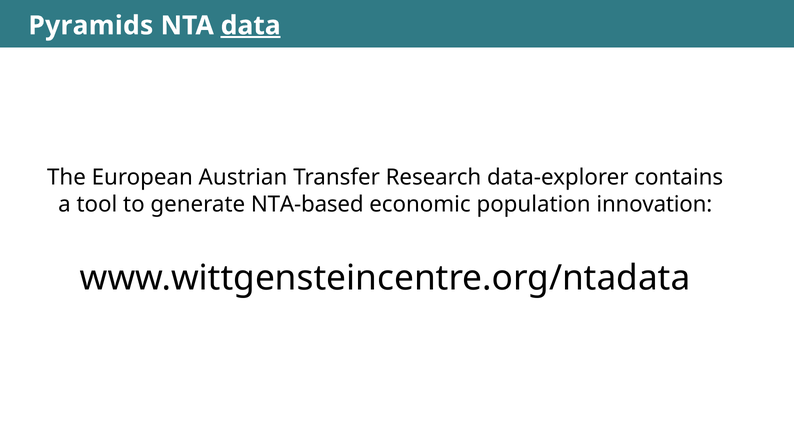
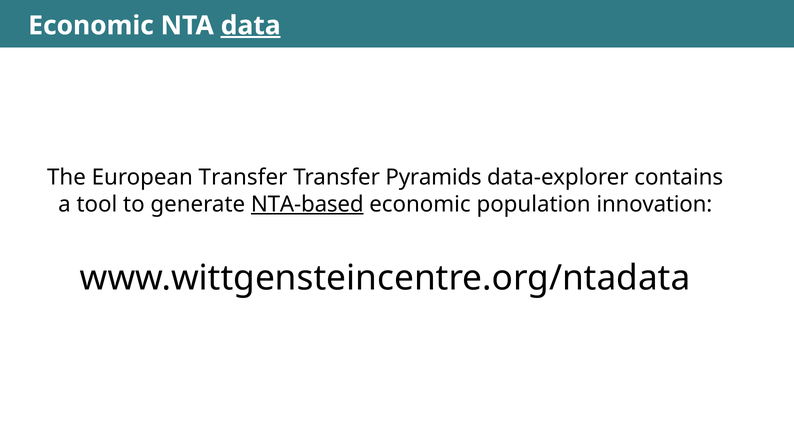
Pyramids at (91, 26): Pyramids -> Economic
European Austrian: Austrian -> Transfer
Research: Research -> Pyramids
NTA-based underline: none -> present
